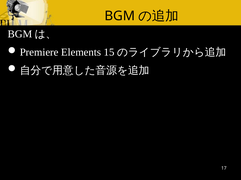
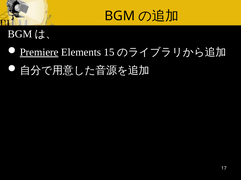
Premiere underline: none -> present
